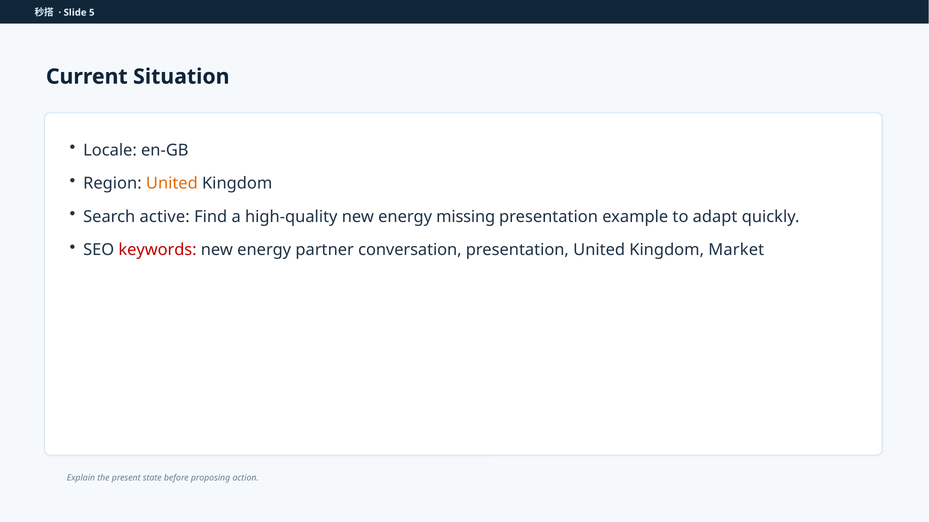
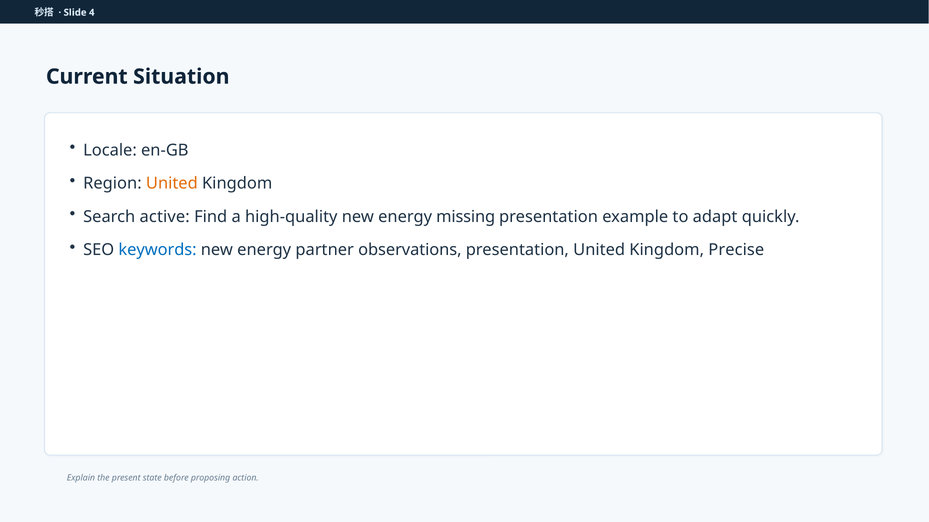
5: 5 -> 4
keywords colour: red -> blue
conversation: conversation -> observations
Market: Market -> Precise
